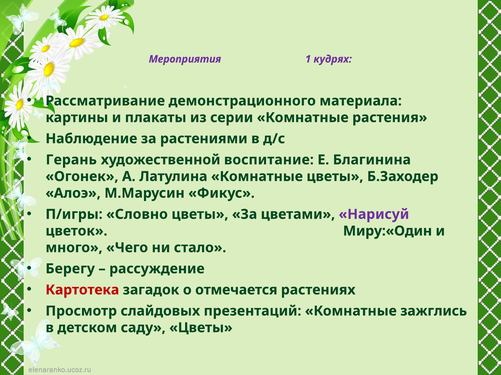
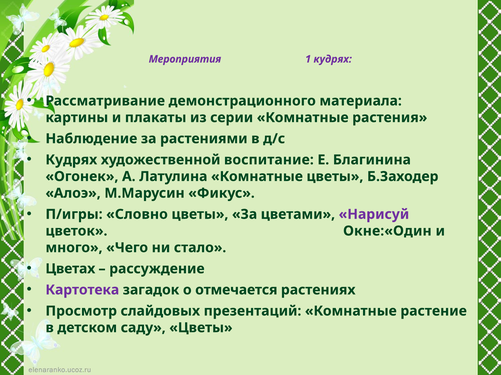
Герань at (71, 160): Герань -> Кудрях
Миру:«Один: Миру:«Один -> Окне:«Один
Берегу: Берегу -> Цветах
Картотека colour: red -> purple
зажглись: зажглись -> растение
